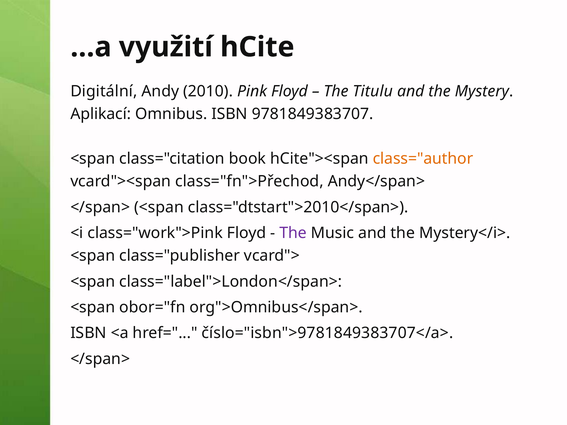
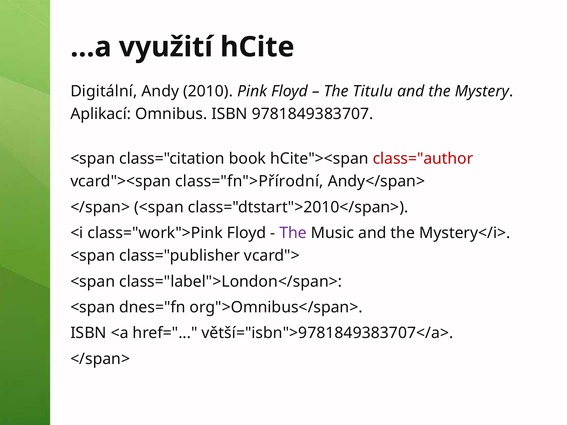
class="author colour: orange -> red
class="fn">Přechod: class="fn">Přechod -> class="fn">Přírodní
obor="fn: obor="fn -> dnes="fn
číslo="isbn">9781849383707</a>: číslo="isbn">9781849383707</a> -> větší="isbn">9781849383707</a>
